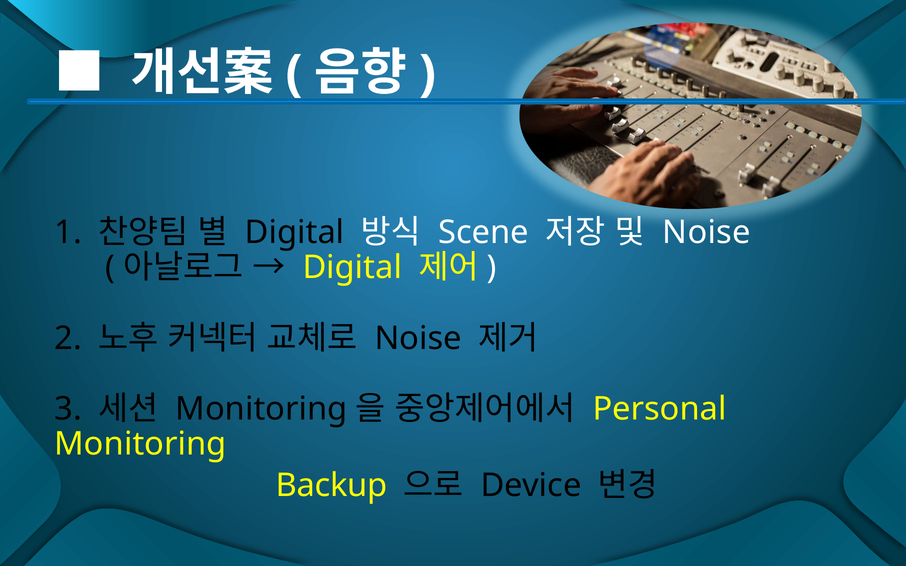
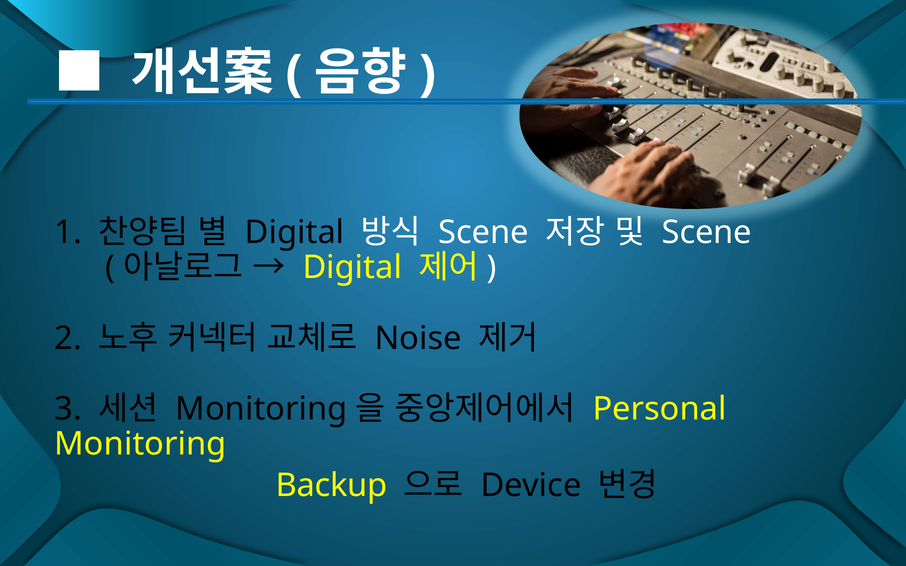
Noise at (707, 233): Noise -> Scene
